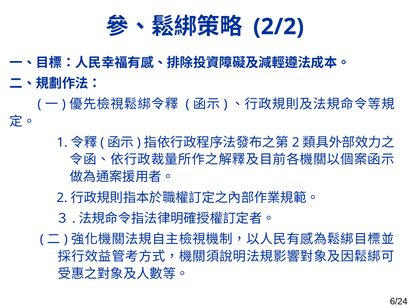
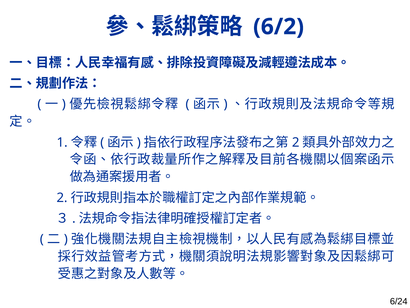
2/2: 2/2 -> 6/2
